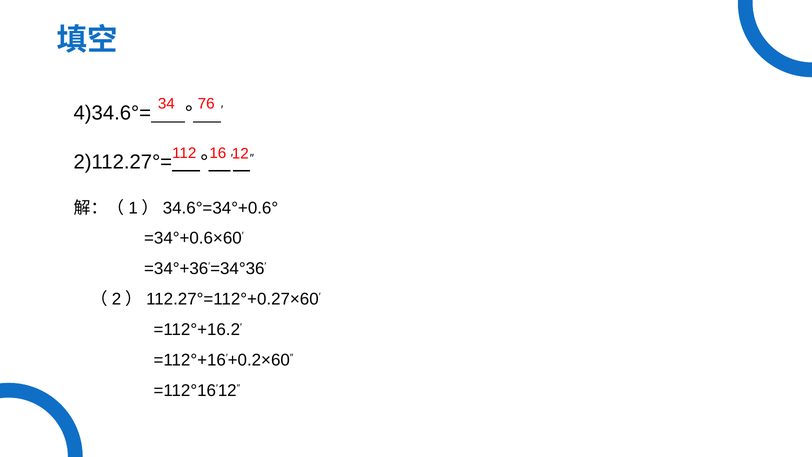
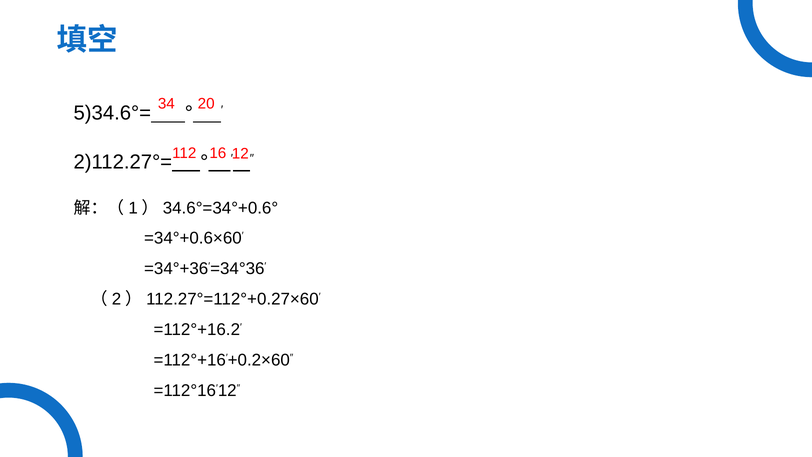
76: 76 -> 20
4)34.6°=: 4)34.6°= -> 5)34.6°=
